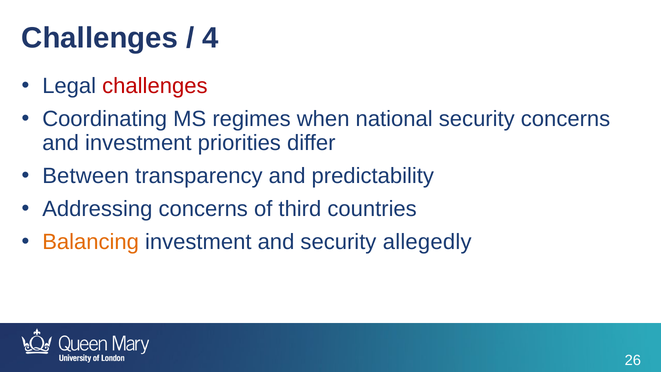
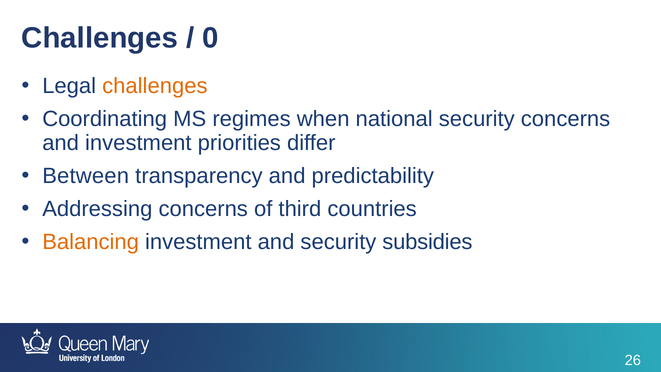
4: 4 -> 0
challenges at (155, 86) colour: red -> orange
allegedly: allegedly -> subsidies
